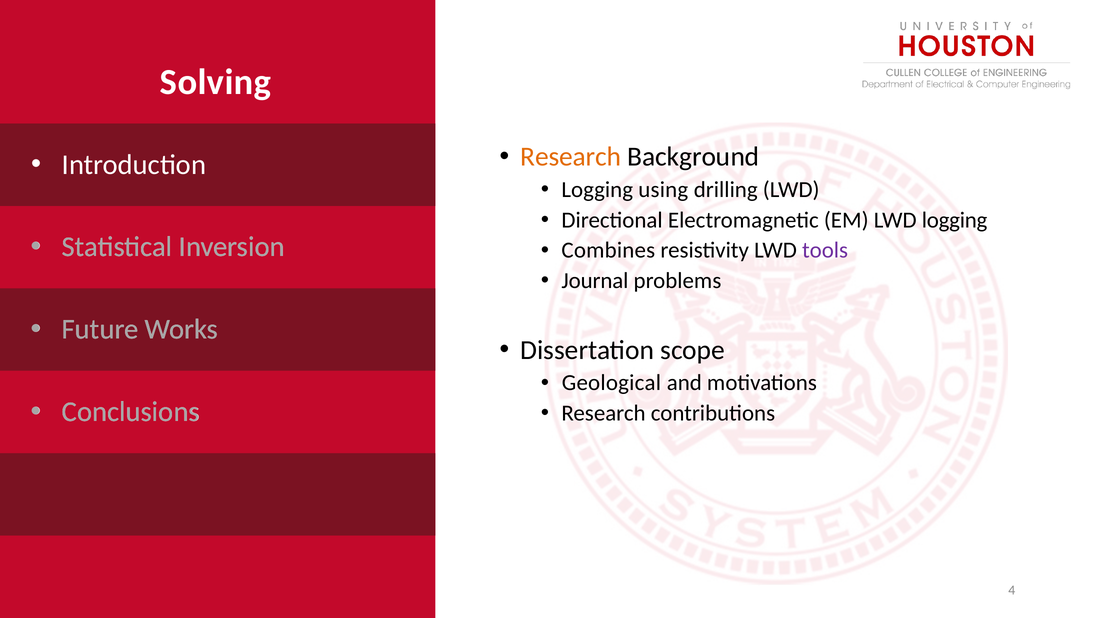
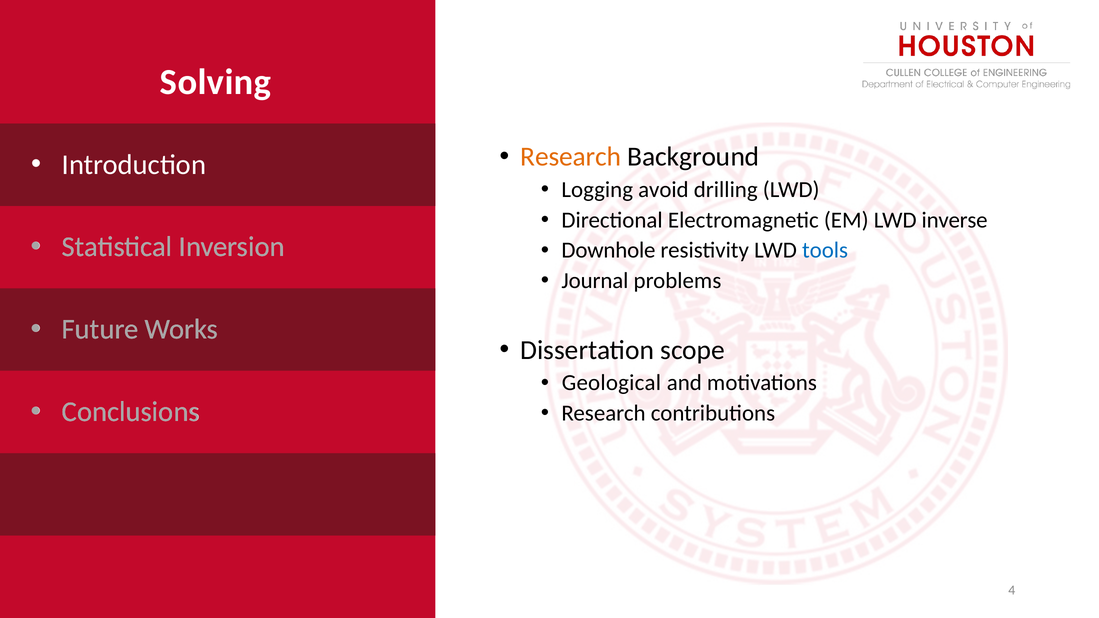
using: using -> avoid
LWD logging: logging -> inverse
Combines: Combines -> Downhole
tools colour: purple -> blue
